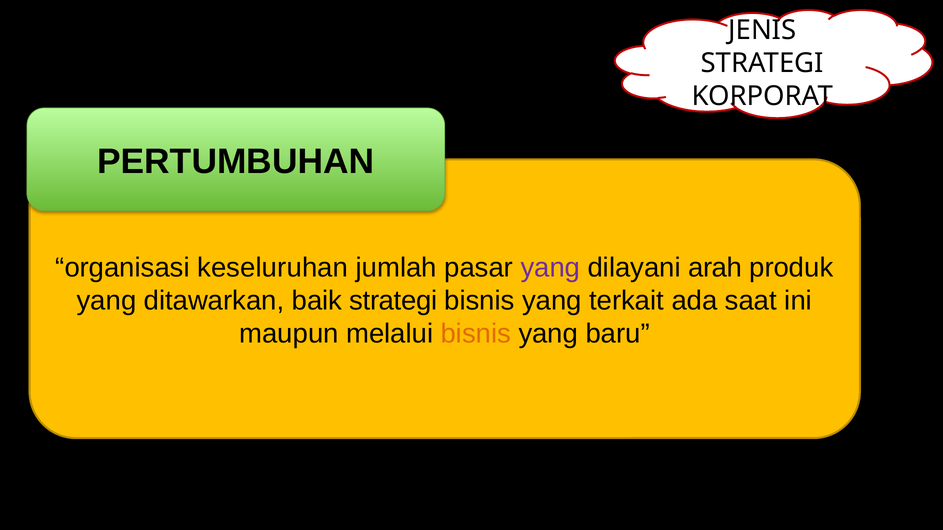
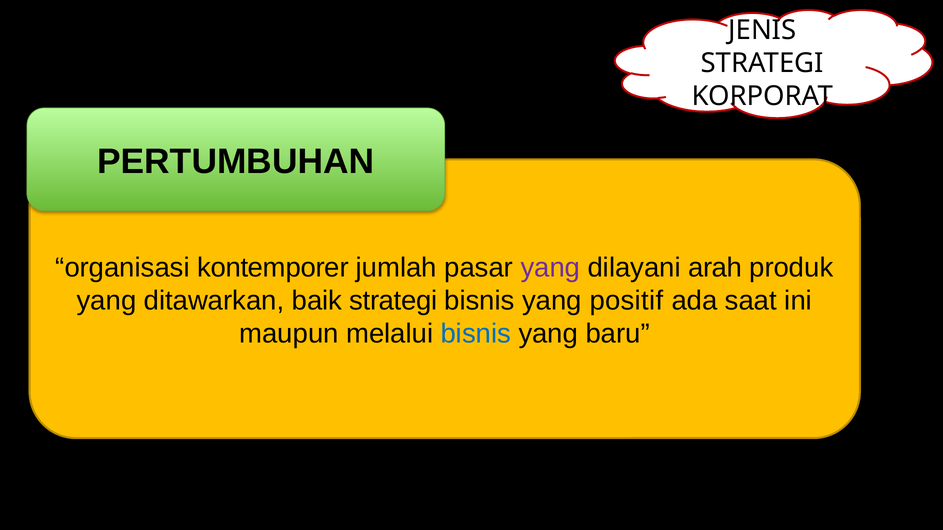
keseluruhan: keseluruhan -> kontemporer
terkait: terkait -> positif
bisnis at (476, 334) colour: orange -> blue
